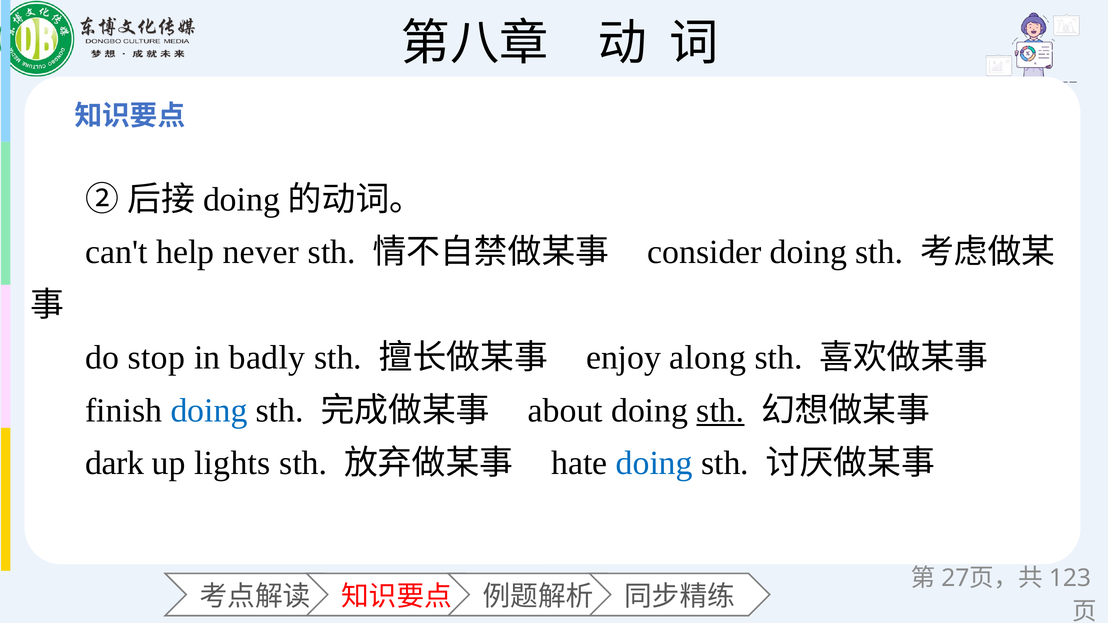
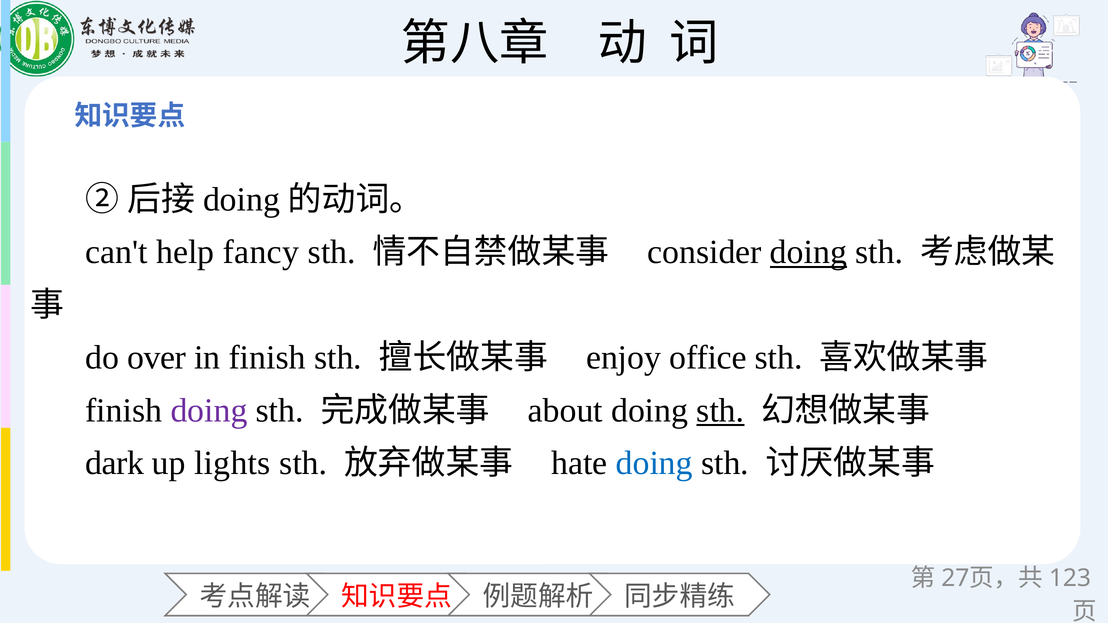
never: never -> fancy
doing at (809, 252) underline: none -> present
stop: stop -> over
in badly: badly -> finish
along: along -> office
doing at (209, 411) colour: blue -> purple
